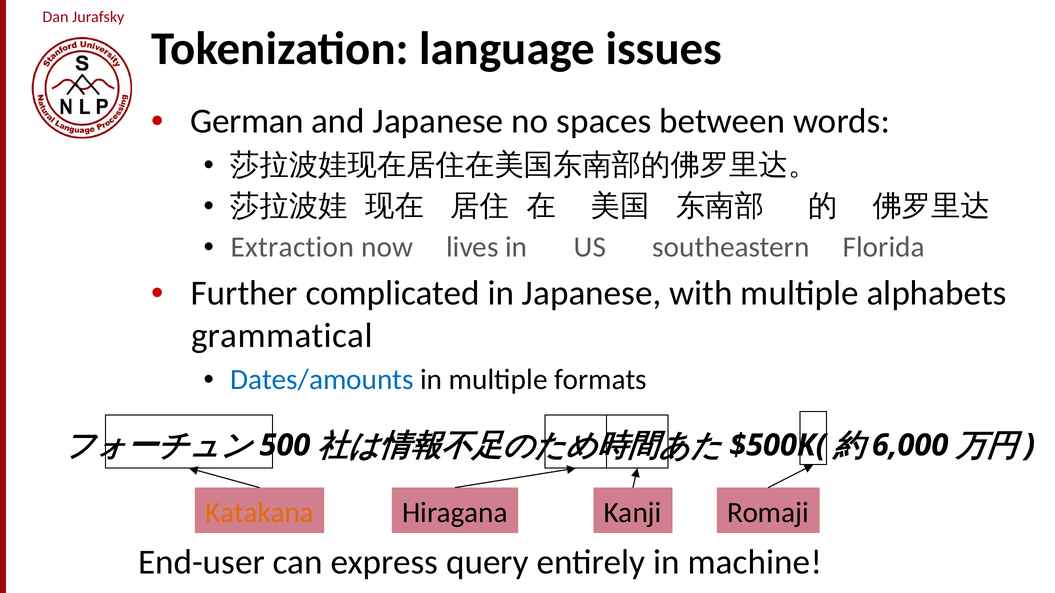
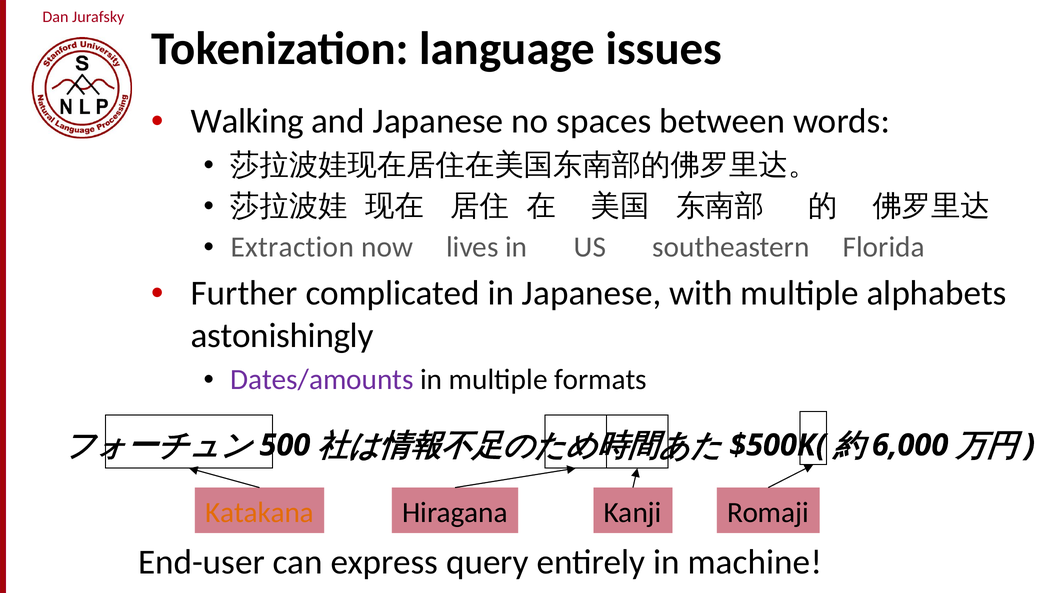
German: German -> Walking
grammatical: grammatical -> astonishingly
Dates/amounts colour: blue -> purple
